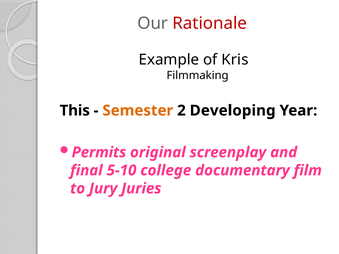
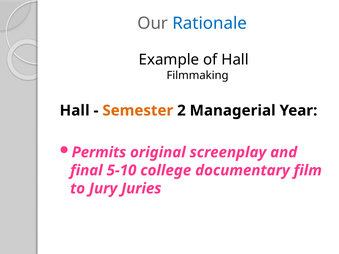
Rationale colour: red -> blue
of Kris: Kris -> Hall
This at (75, 111): This -> Hall
Developing: Developing -> Managerial
